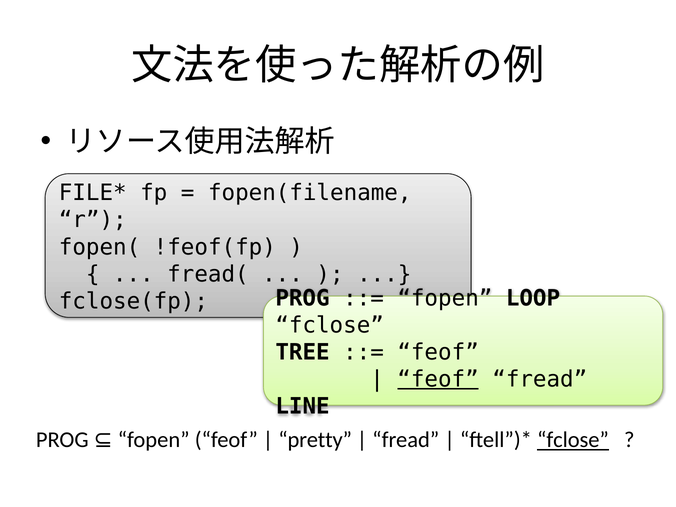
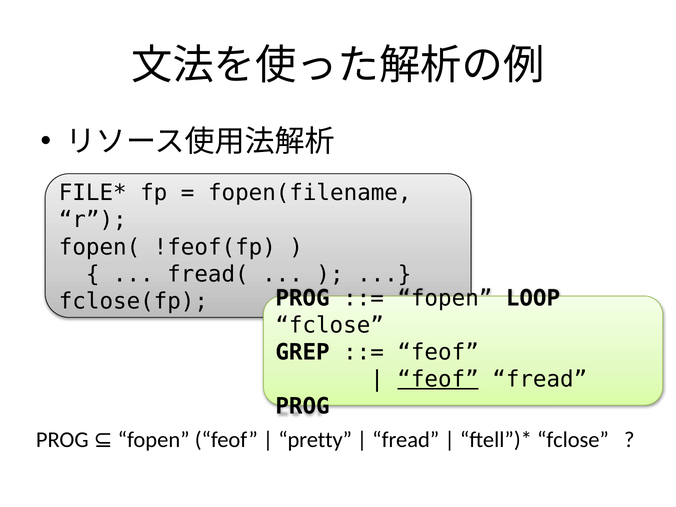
TREE: TREE -> GREP
LINE at (303, 406): LINE -> PROG
fclose at (573, 440) underline: present -> none
